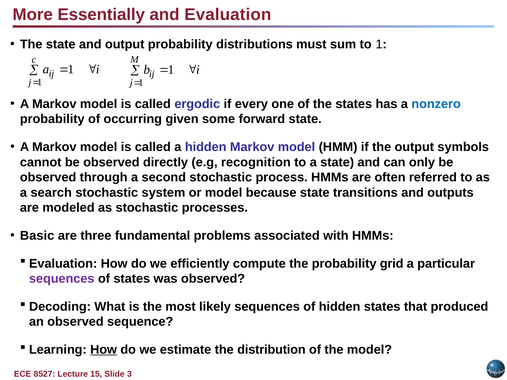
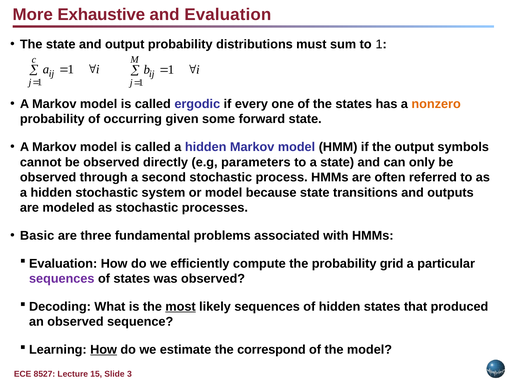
Essentially: Essentially -> Exhaustive
nonzero colour: blue -> orange
recognition: recognition -> parameters
search at (51, 193): search -> hidden
most underline: none -> present
distribution: distribution -> correspond
